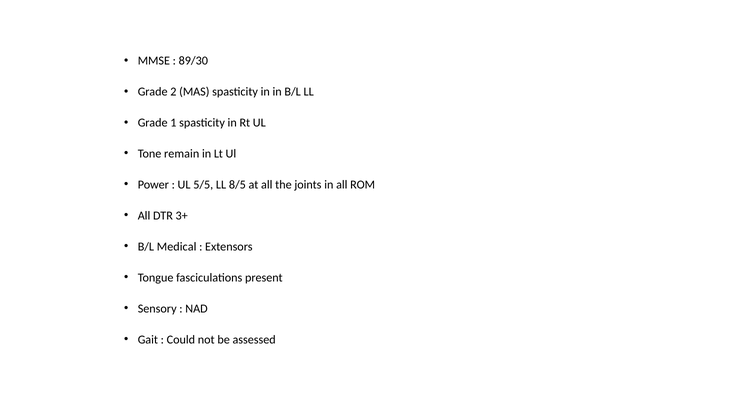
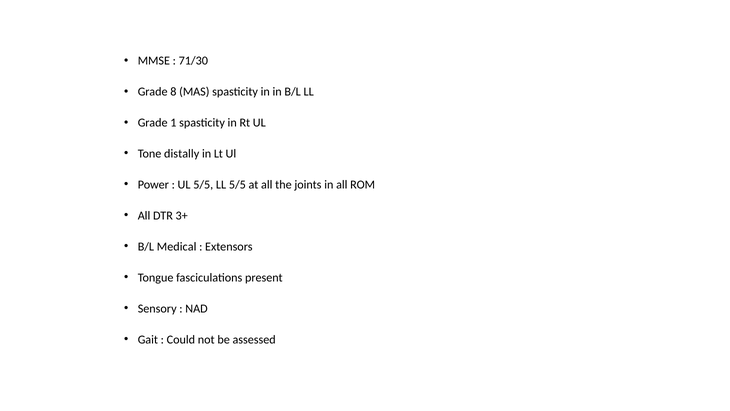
89/30: 89/30 -> 71/30
2: 2 -> 8
remain: remain -> distally
LL 8/5: 8/5 -> 5/5
